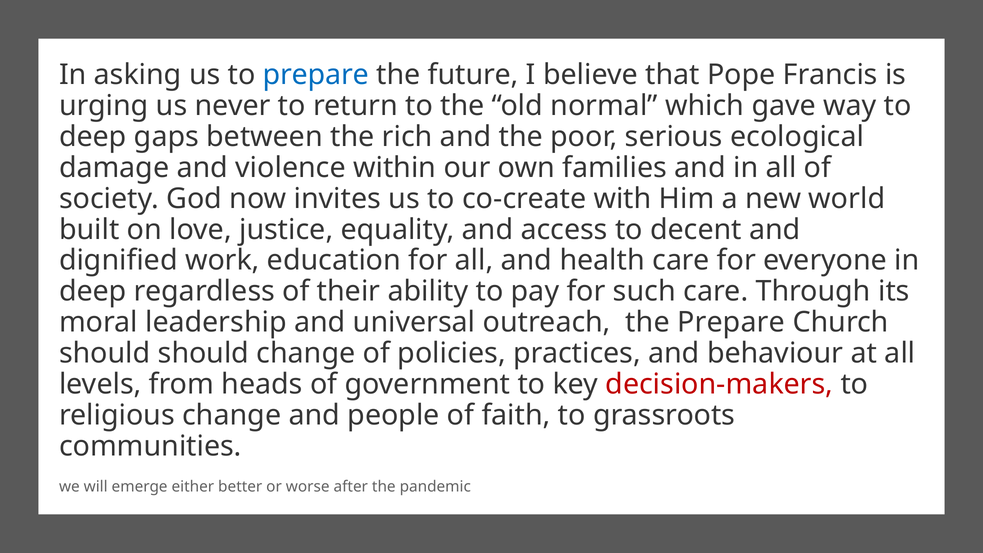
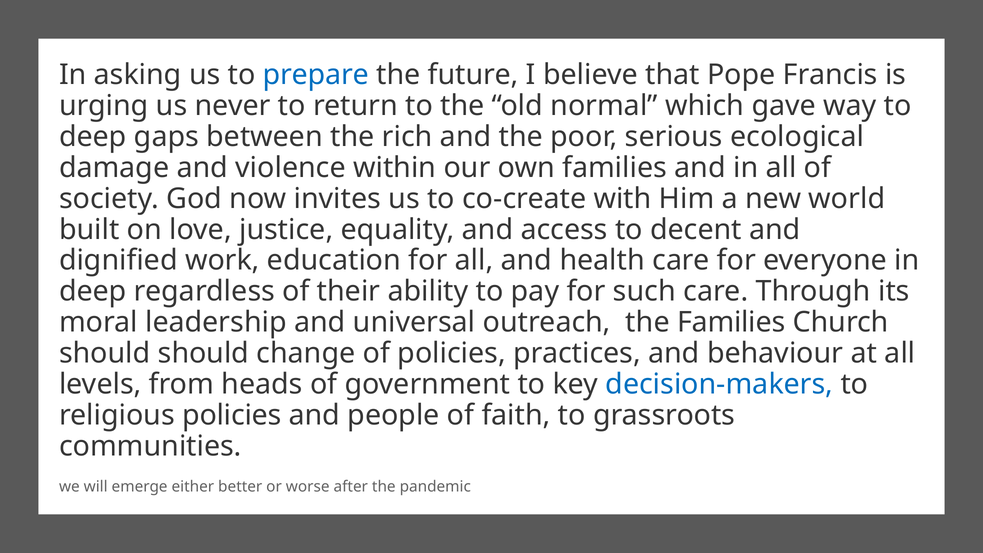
the Prepare: Prepare -> Families
decision-makers colour: red -> blue
religious change: change -> policies
